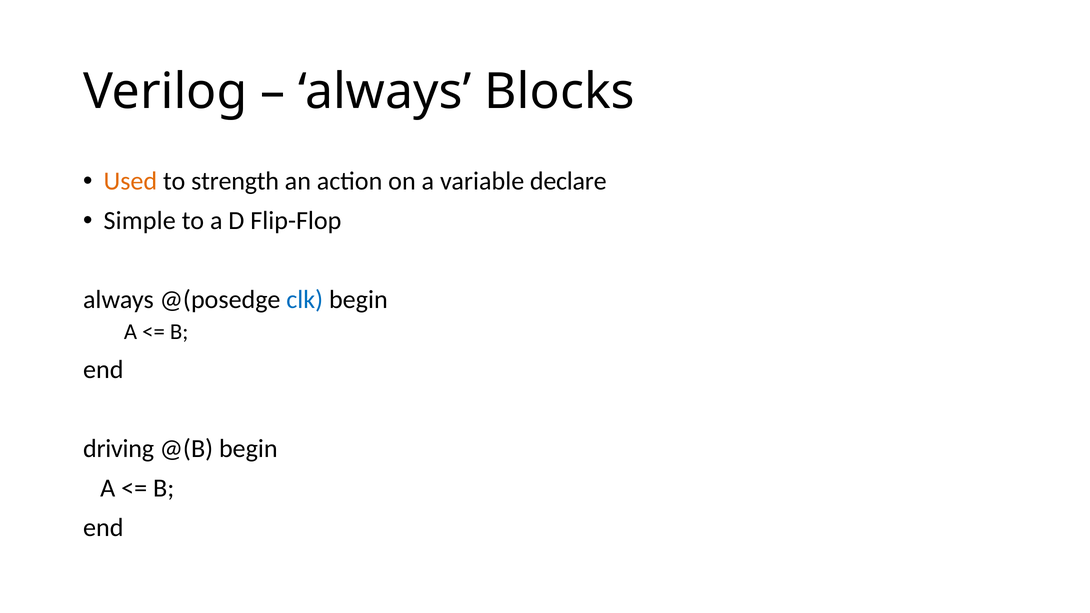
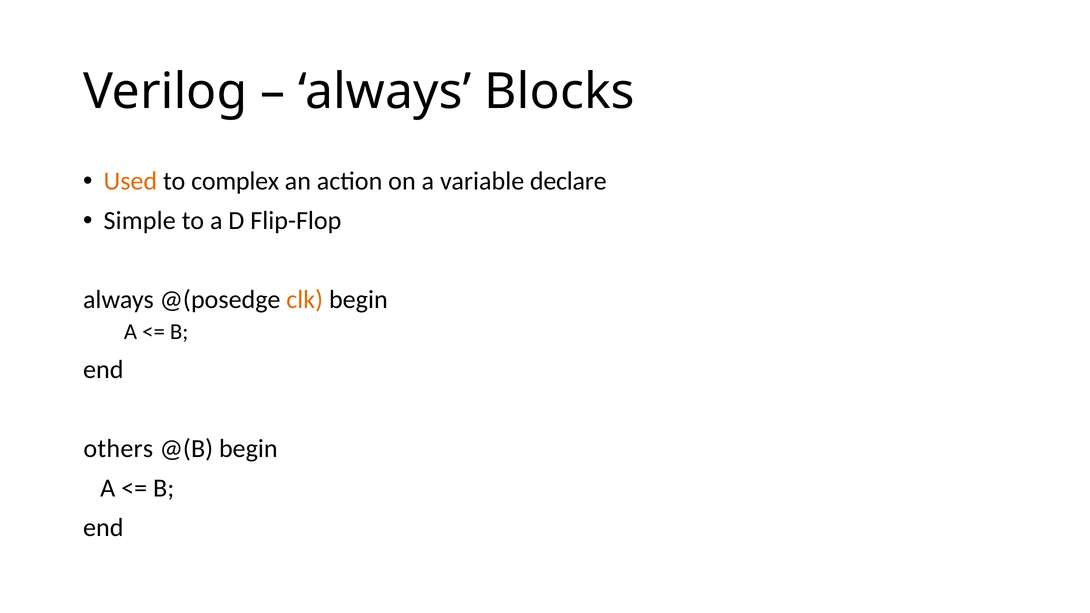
strength: strength -> complex
clk colour: blue -> orange
driving: driving -> others
